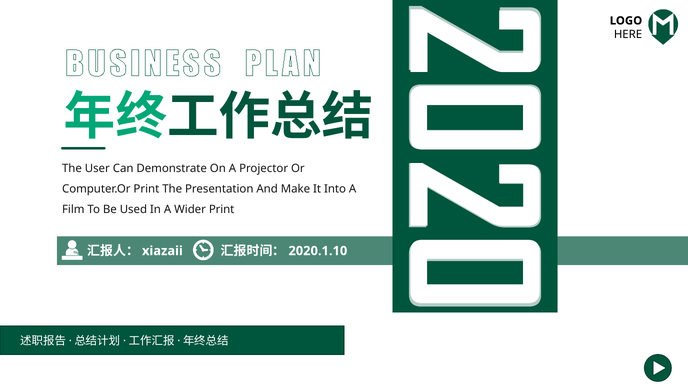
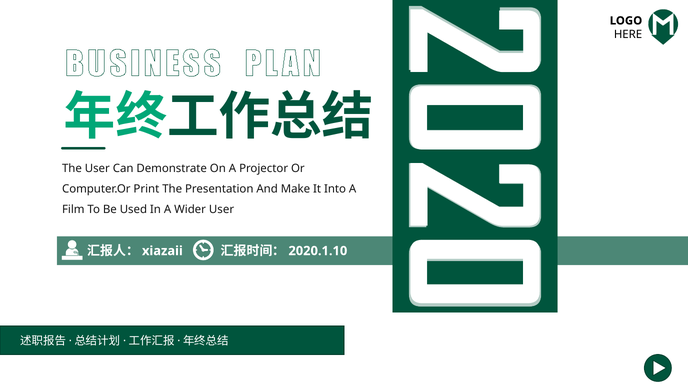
Wider Print: Print -> User
